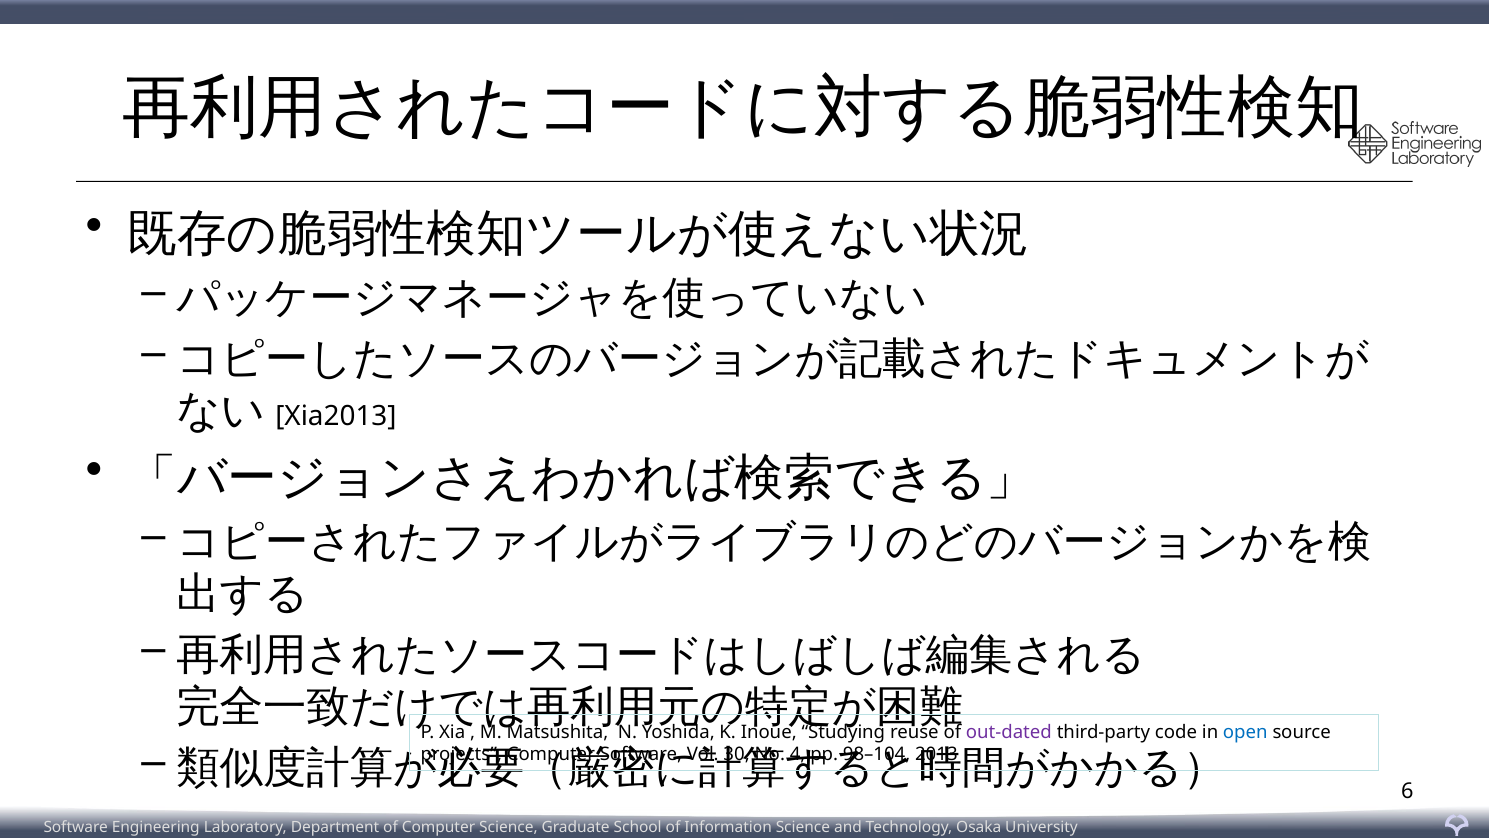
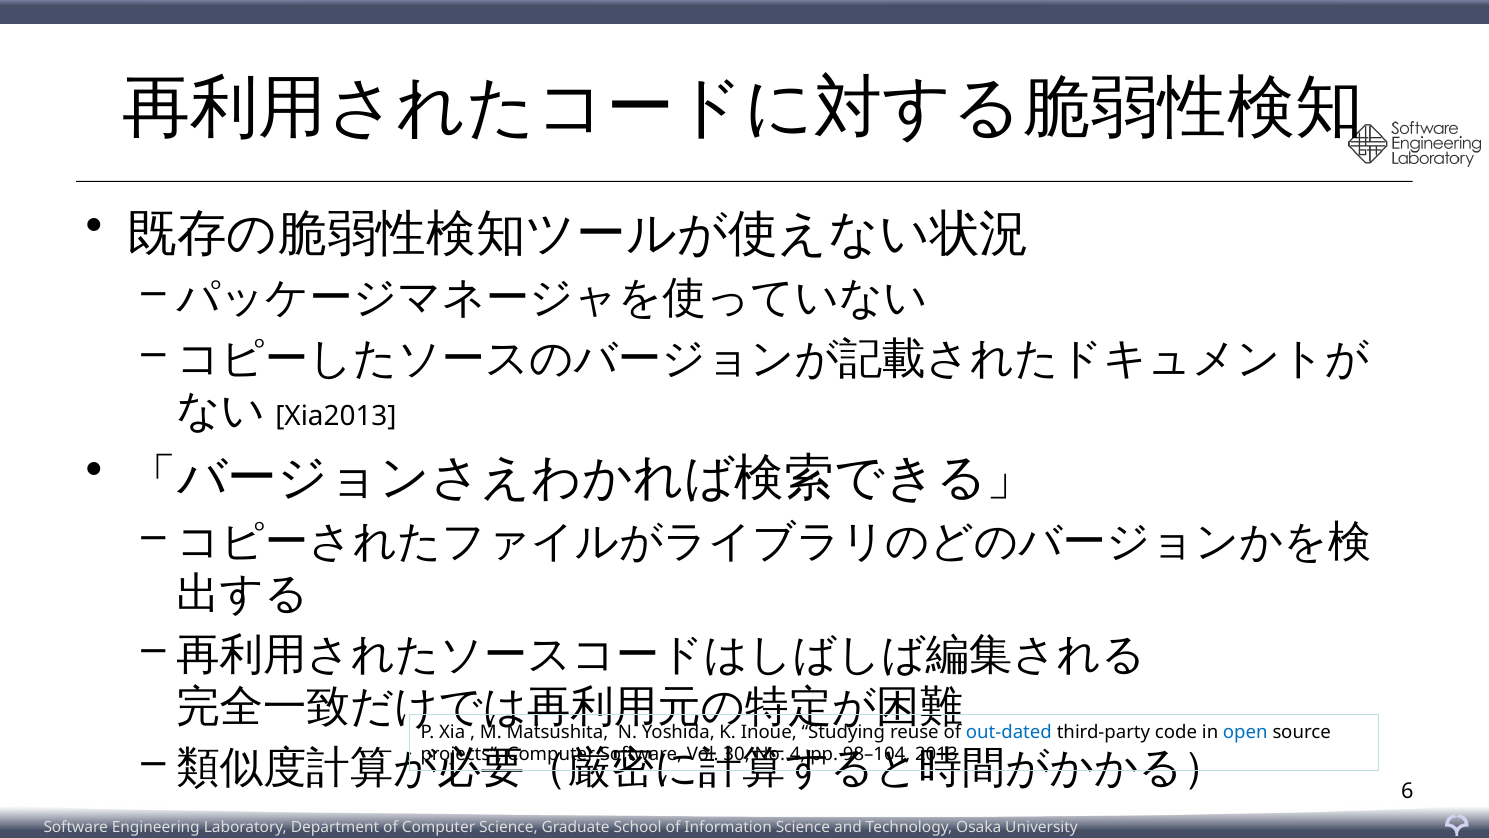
out-dated colour: purple -> blue
